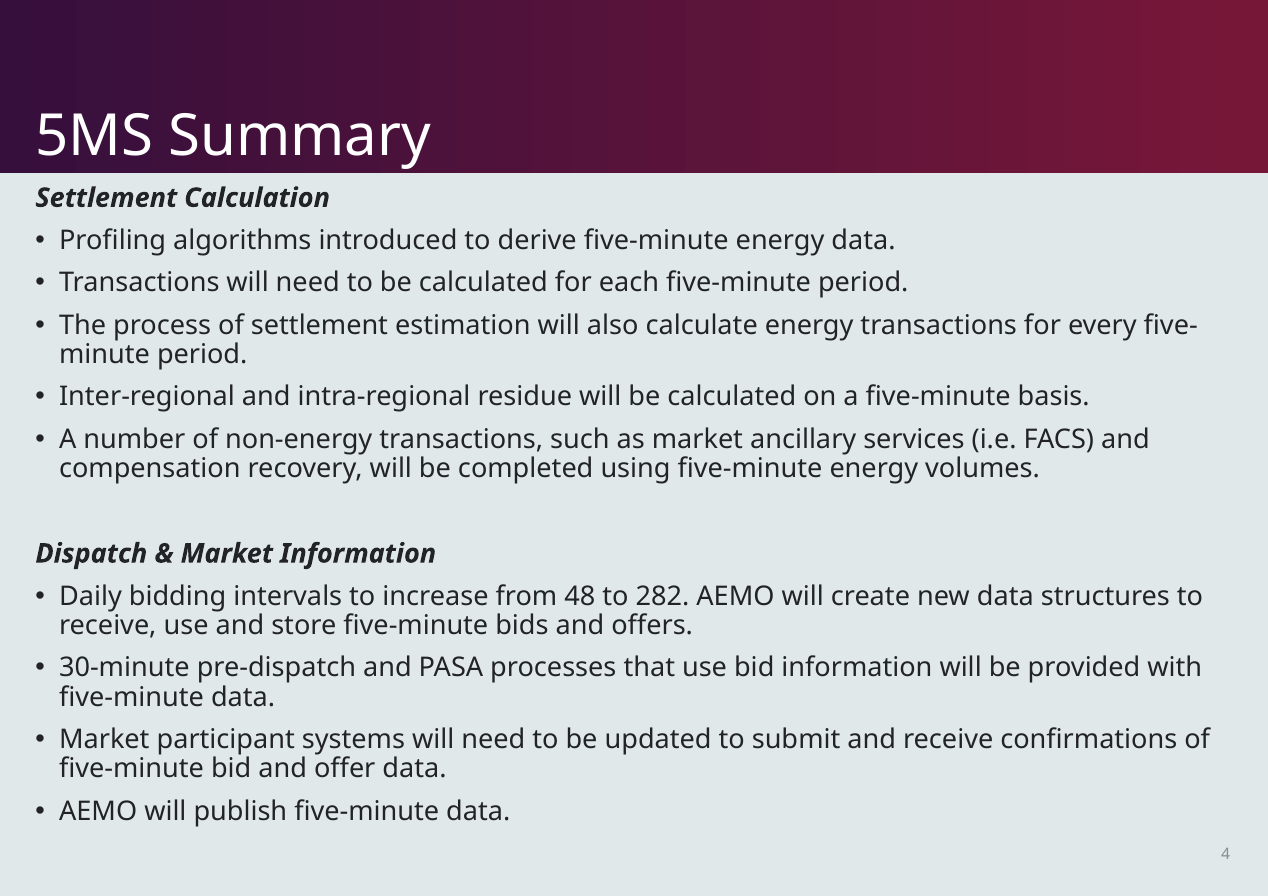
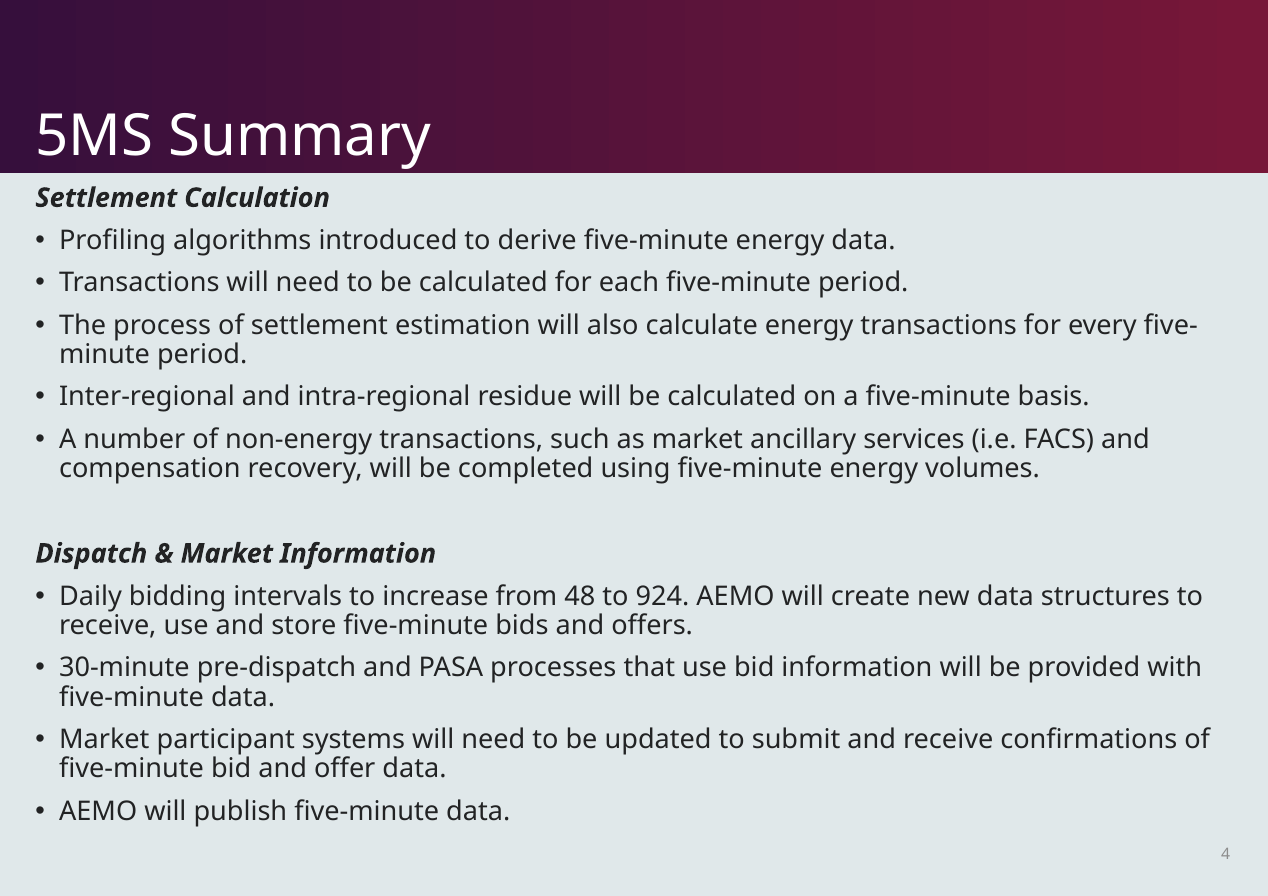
282: 282 -> 924
